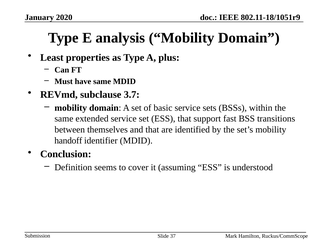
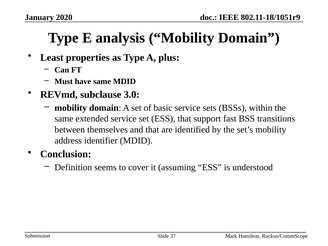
3.7: 3.7 -> 3.0
handoff: handoff -> address
